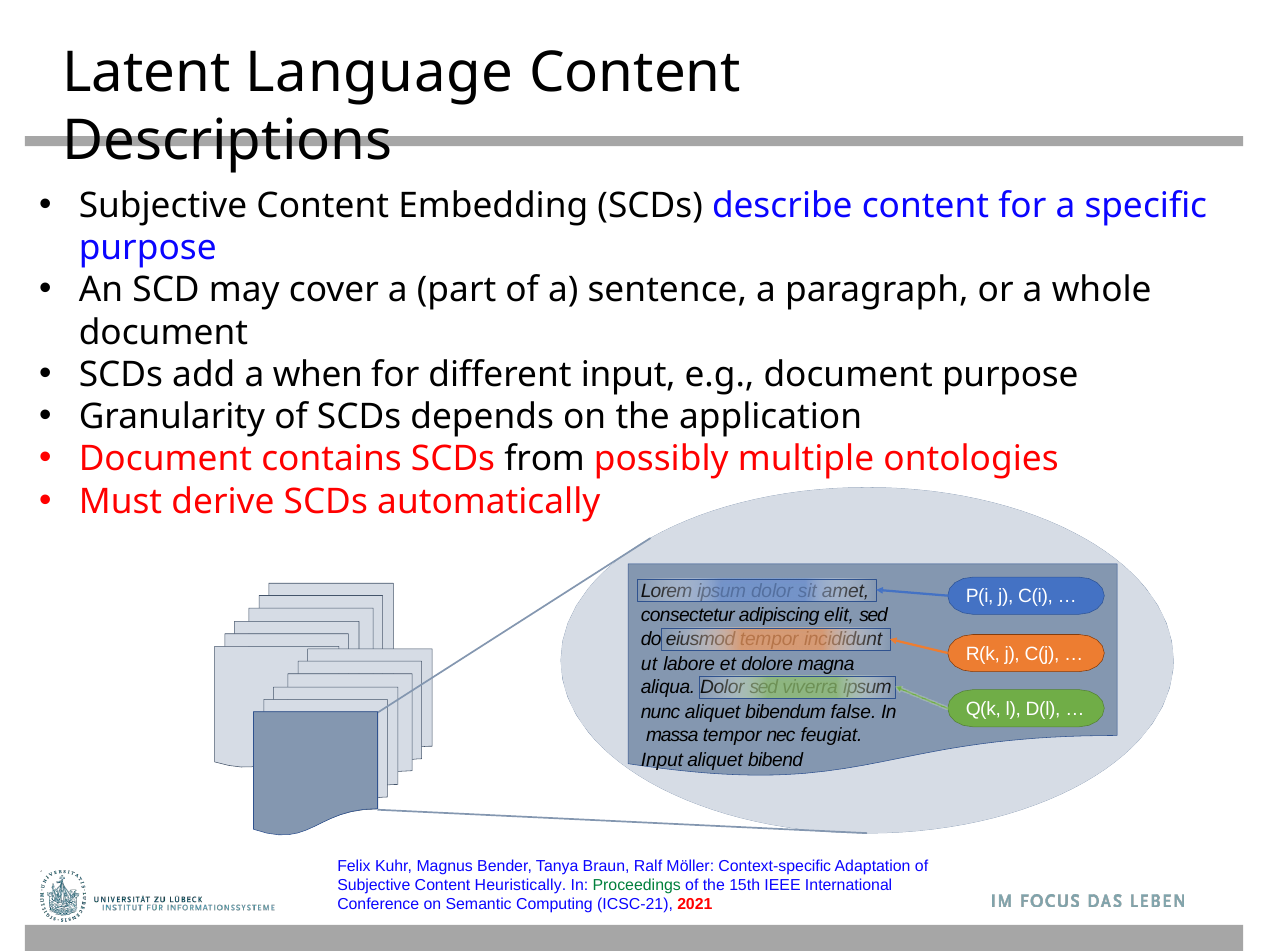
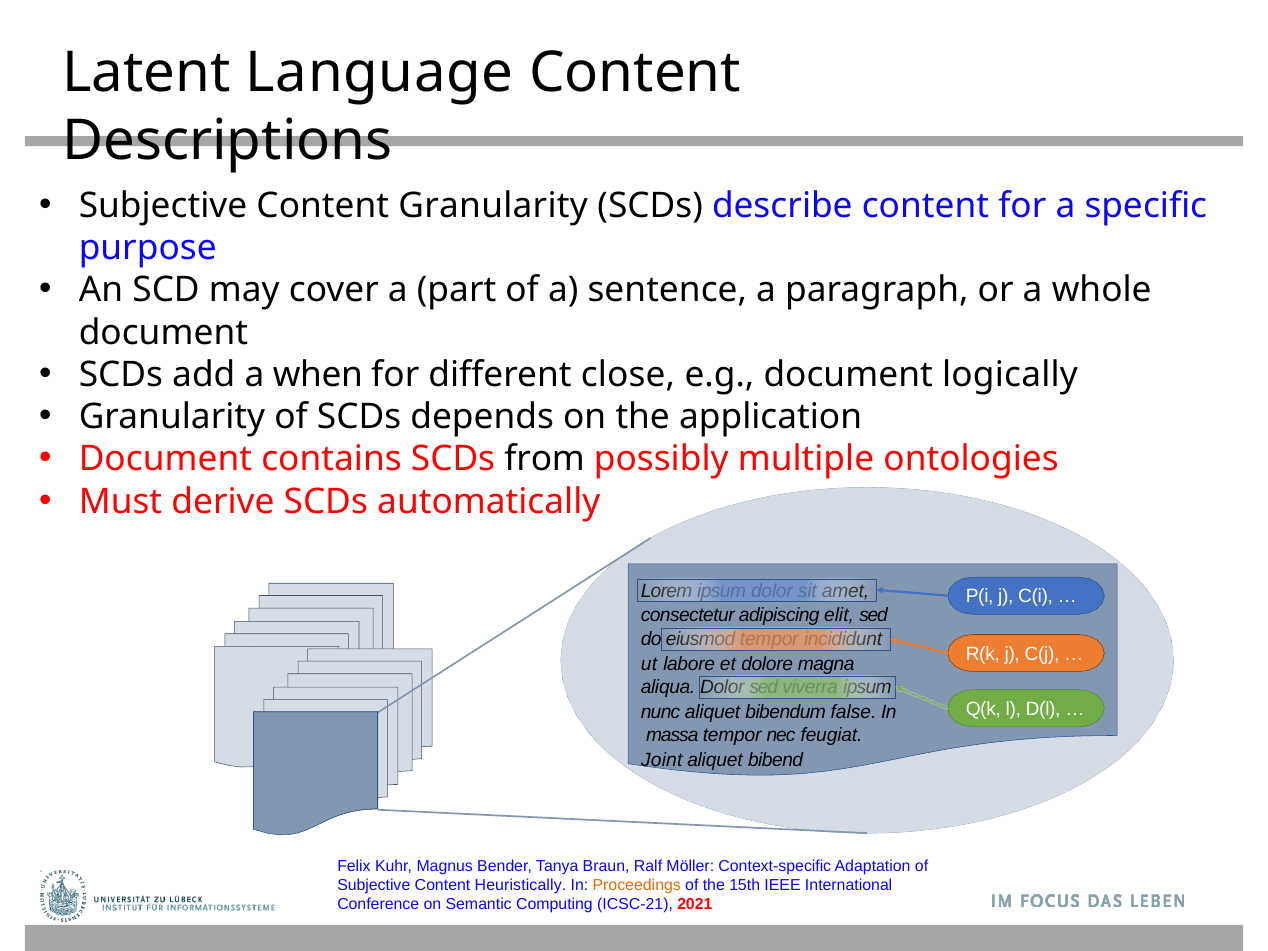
Content Embedding: Embedding -> Granularity
different input: input -> close
document purpose: purpose -> logically
Input at (662, 760): Input -> Joint
Proceedings colour: green -> orange
